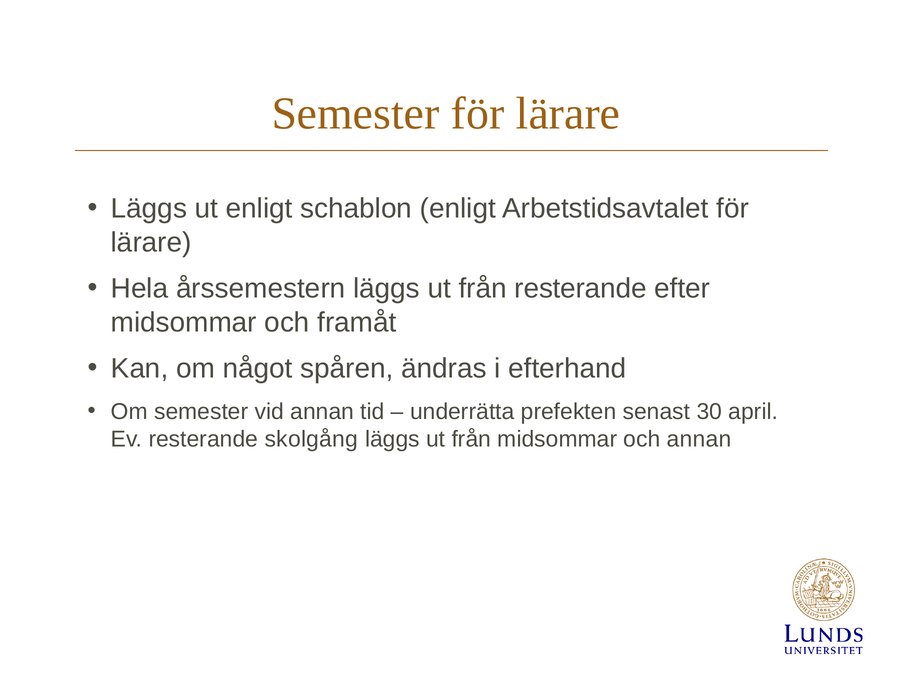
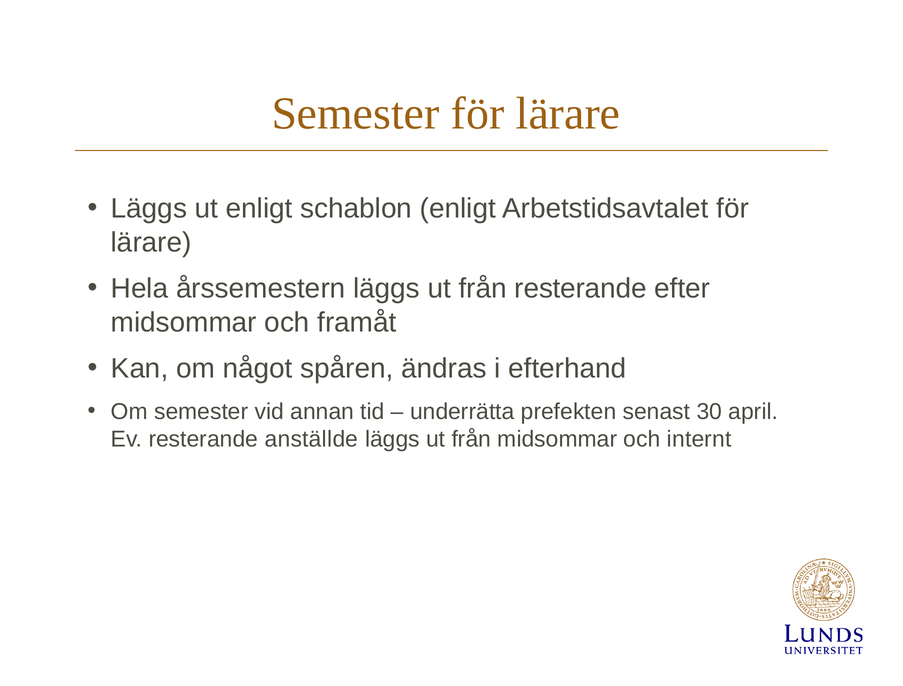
skolgång: skolgång -> anställde
och annan: annan -> internt
